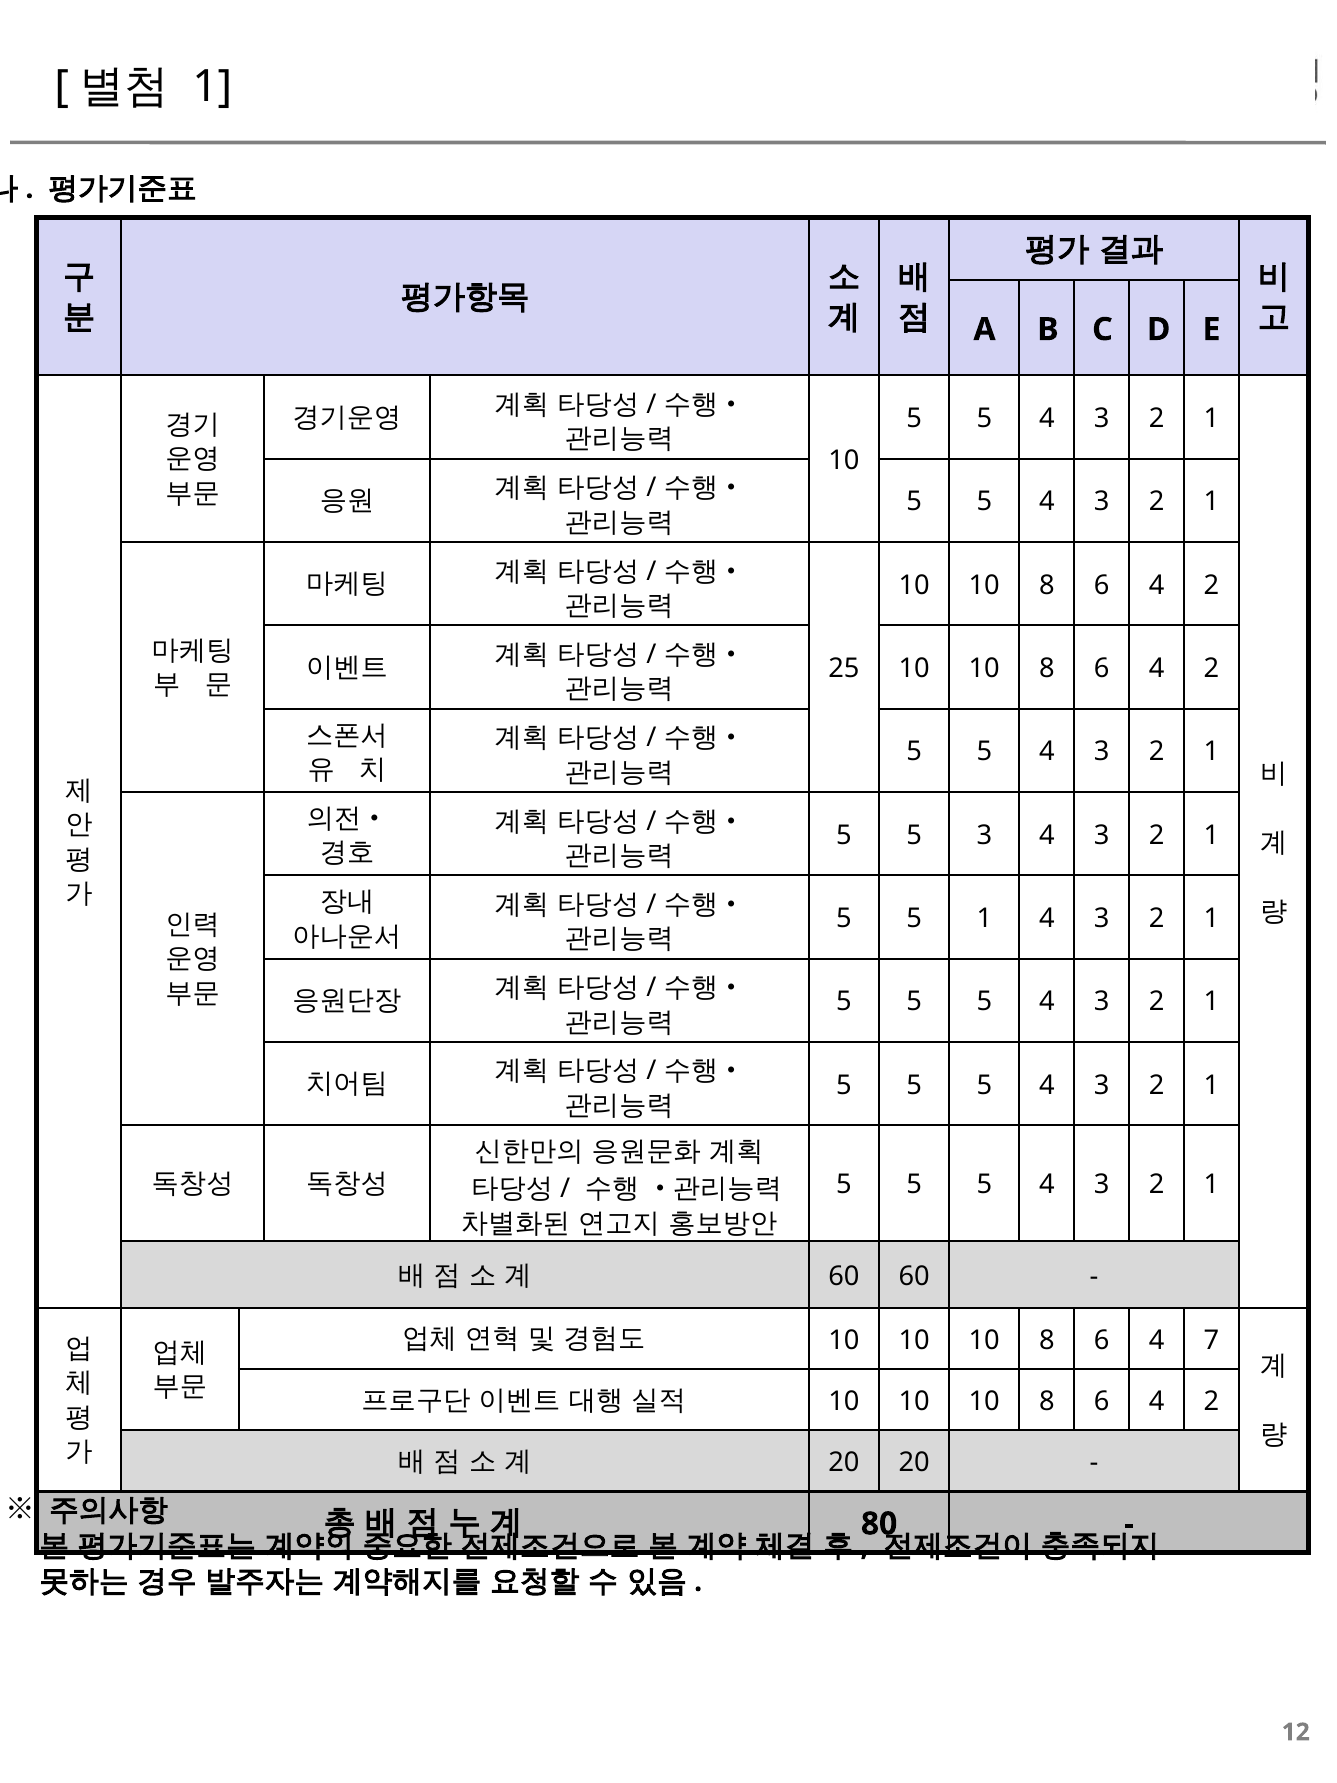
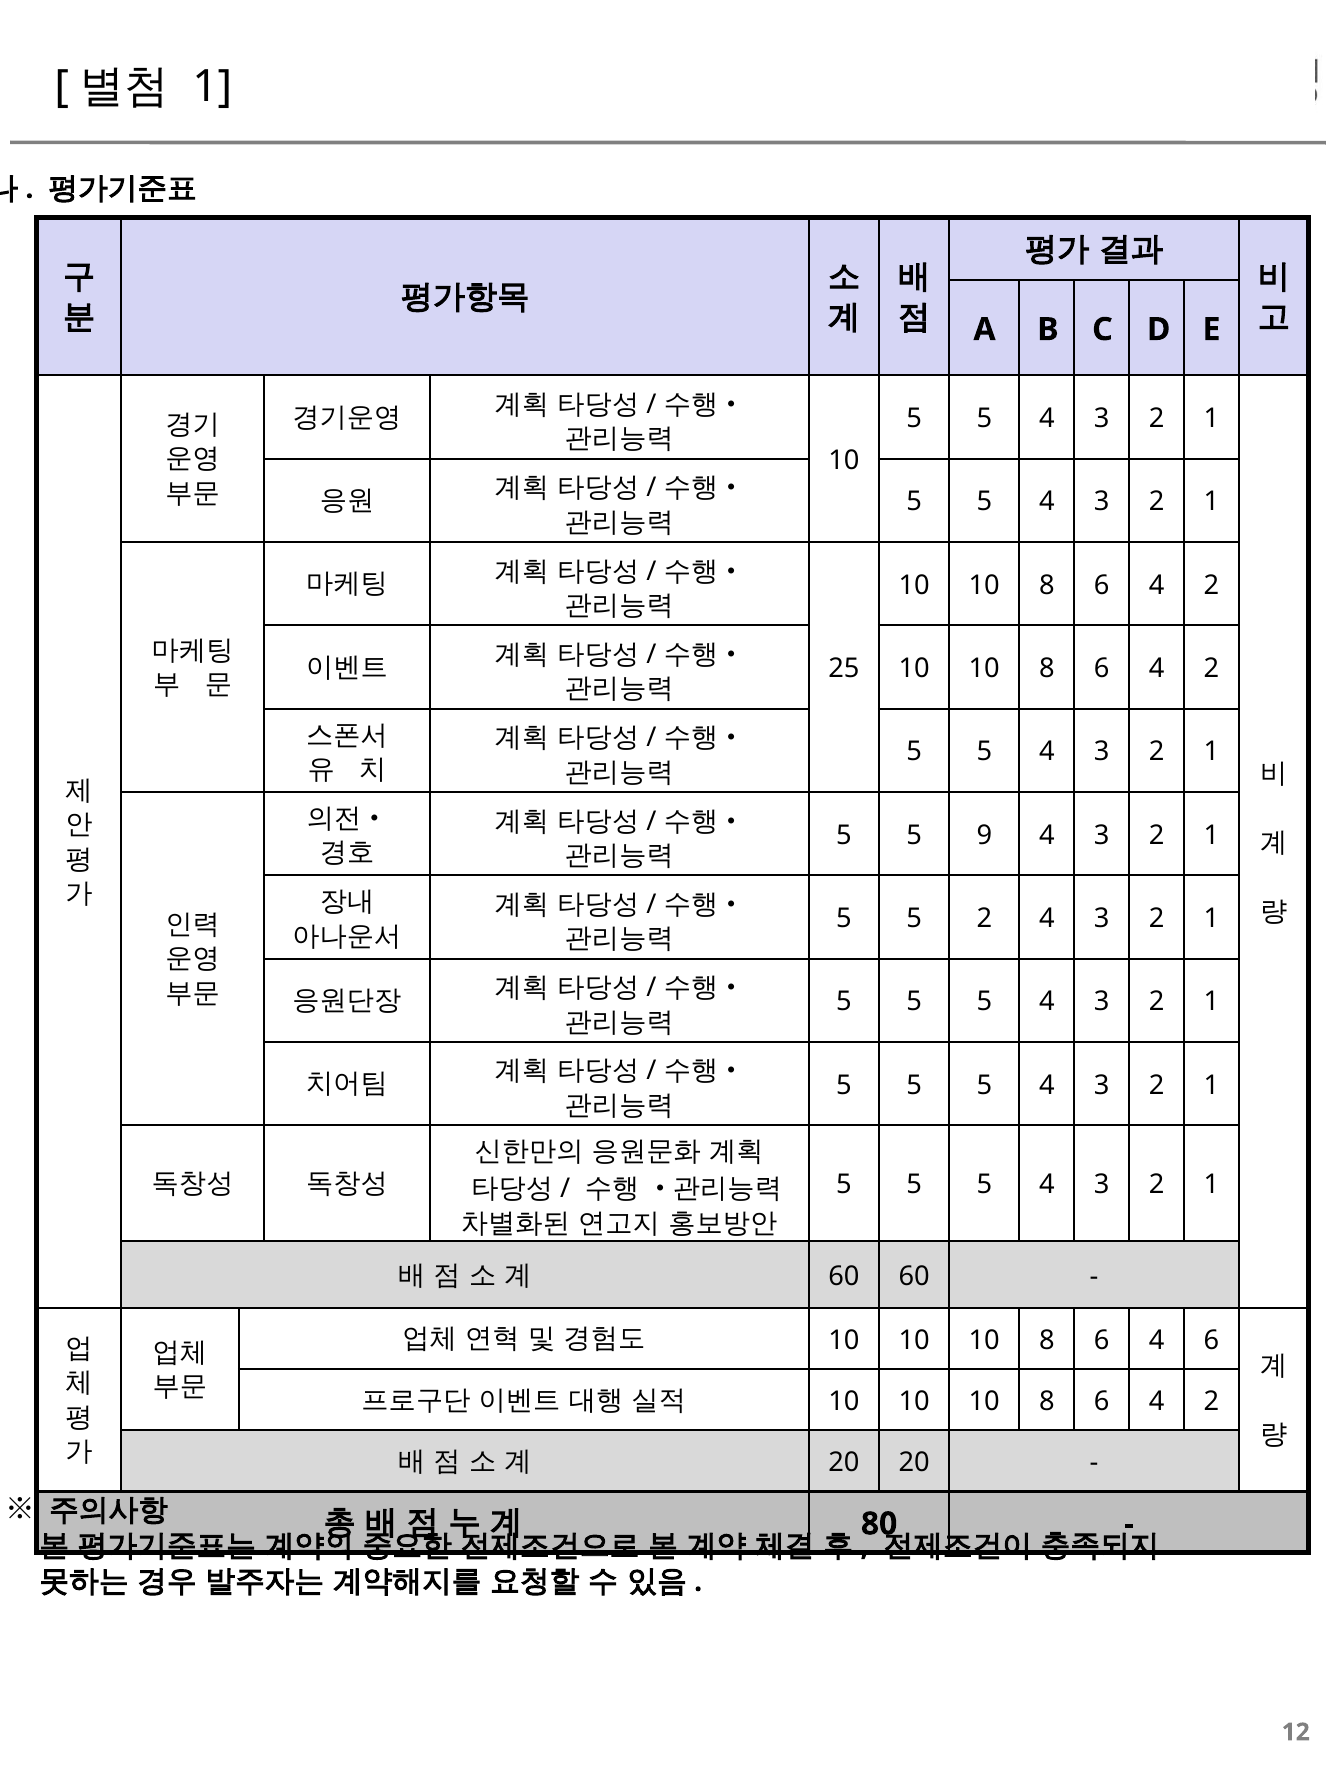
5 3: 3 -> 9
5 1: 1 -> 2
4 7: 7 -> 6
